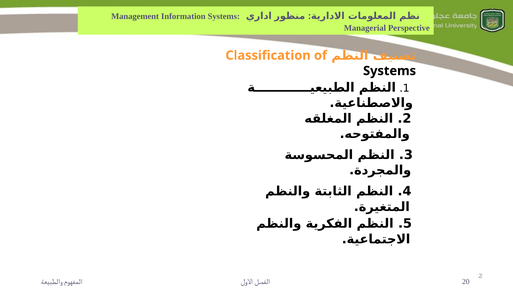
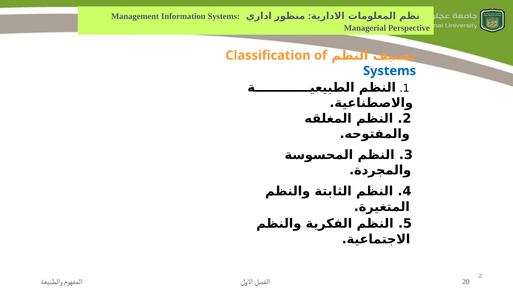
Systems at (390, 71) colour: black -> blue
